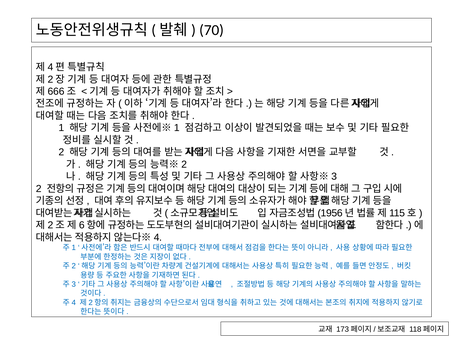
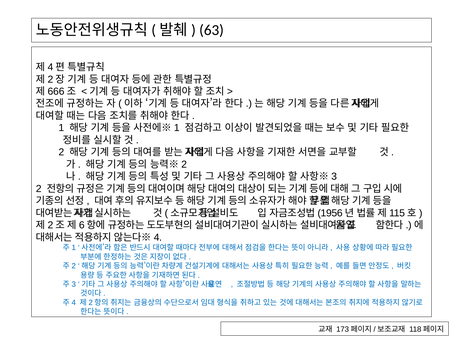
70: 70 -> 63
